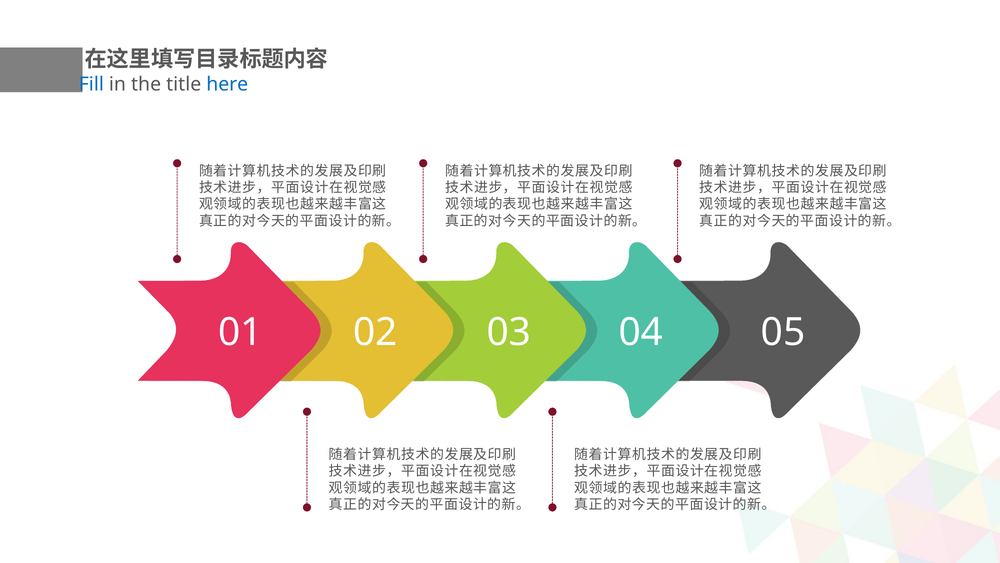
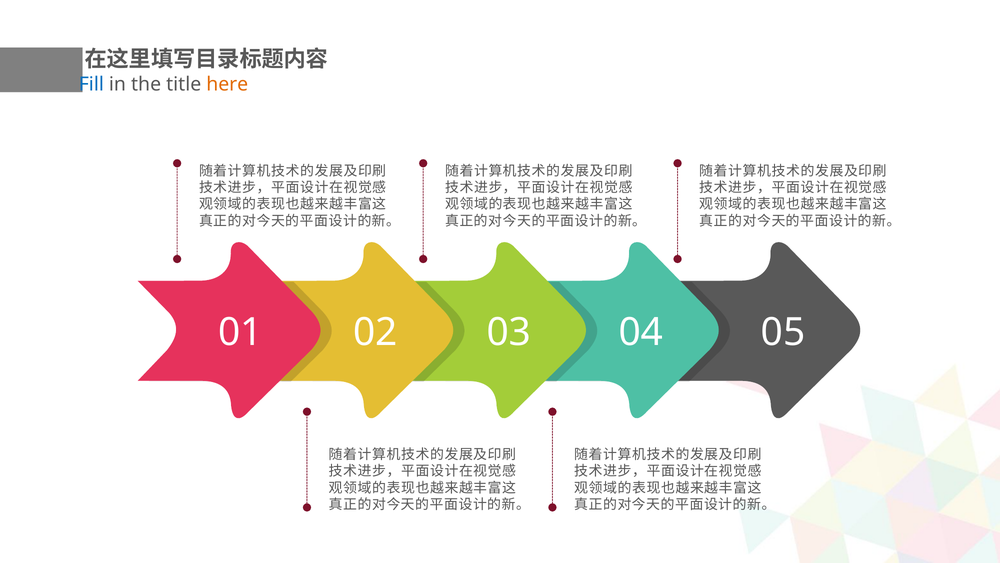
here colour: blue -> orange
